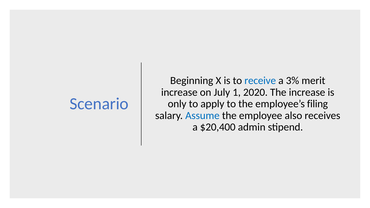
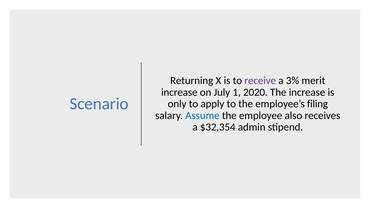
Beginning: Beginning -> Returning
receive colour: blue -> purple
$20,400: $20,400 -> $32,354
